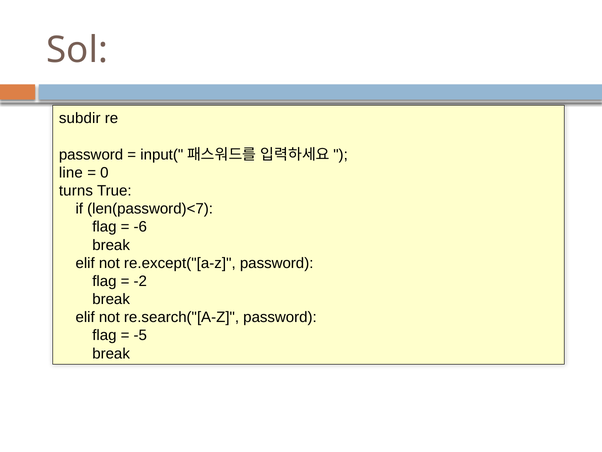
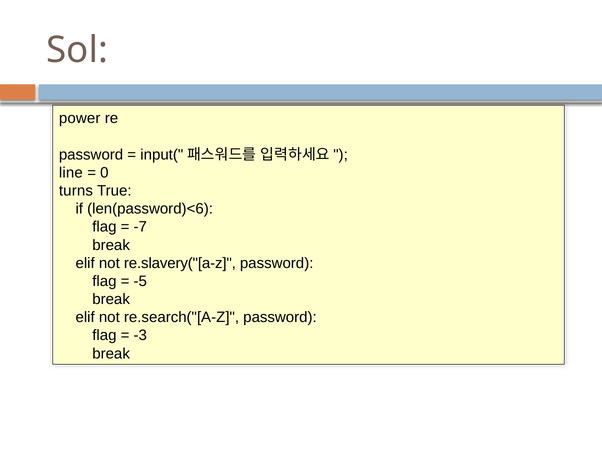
subdir: subdir -> power
len(password)<7: len(password)<7 -> len(password)<6
-6: -6 -> -7
re.except("[a-z: re.except("[a-z -> re.slavery("[a-z
-2: -2 -> -5
-5: -5 -> -3
